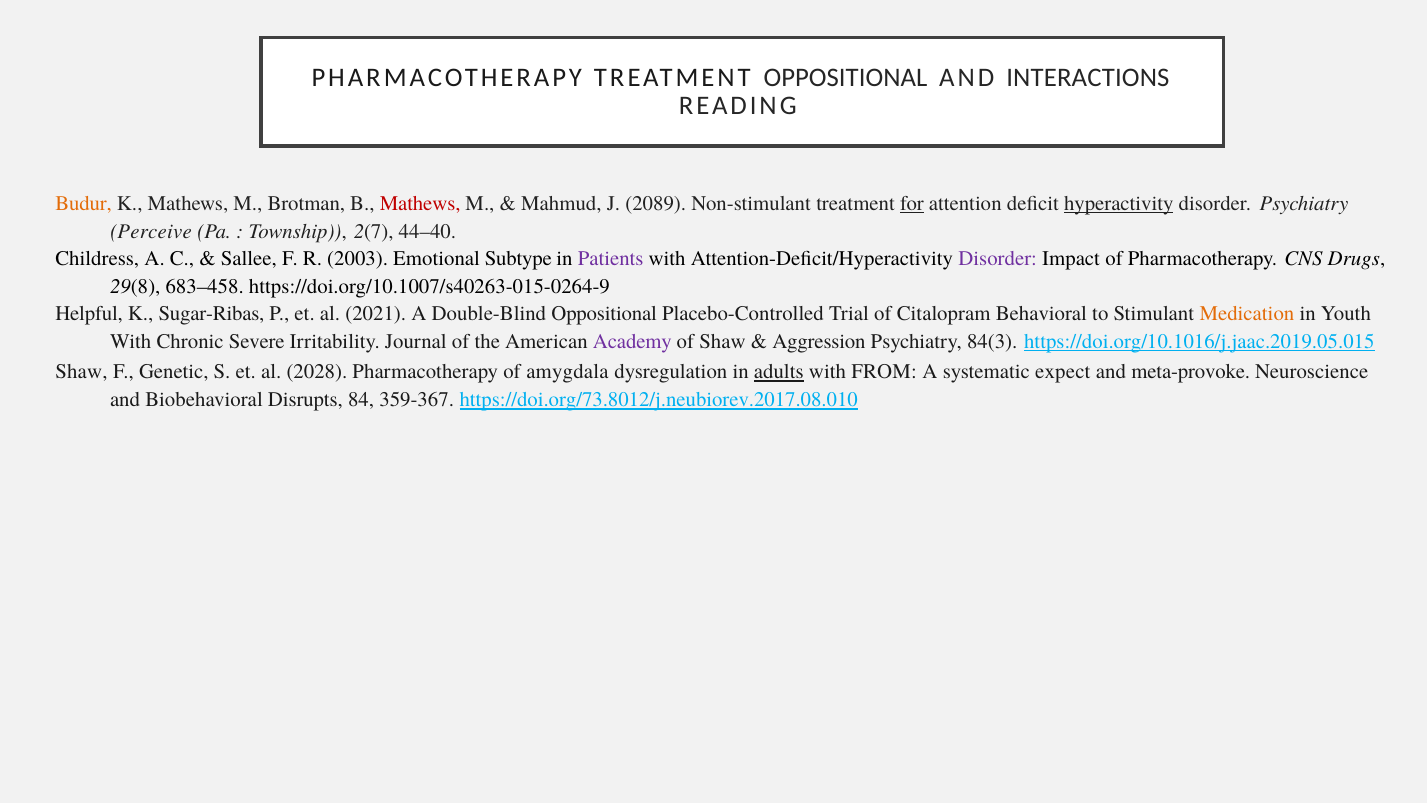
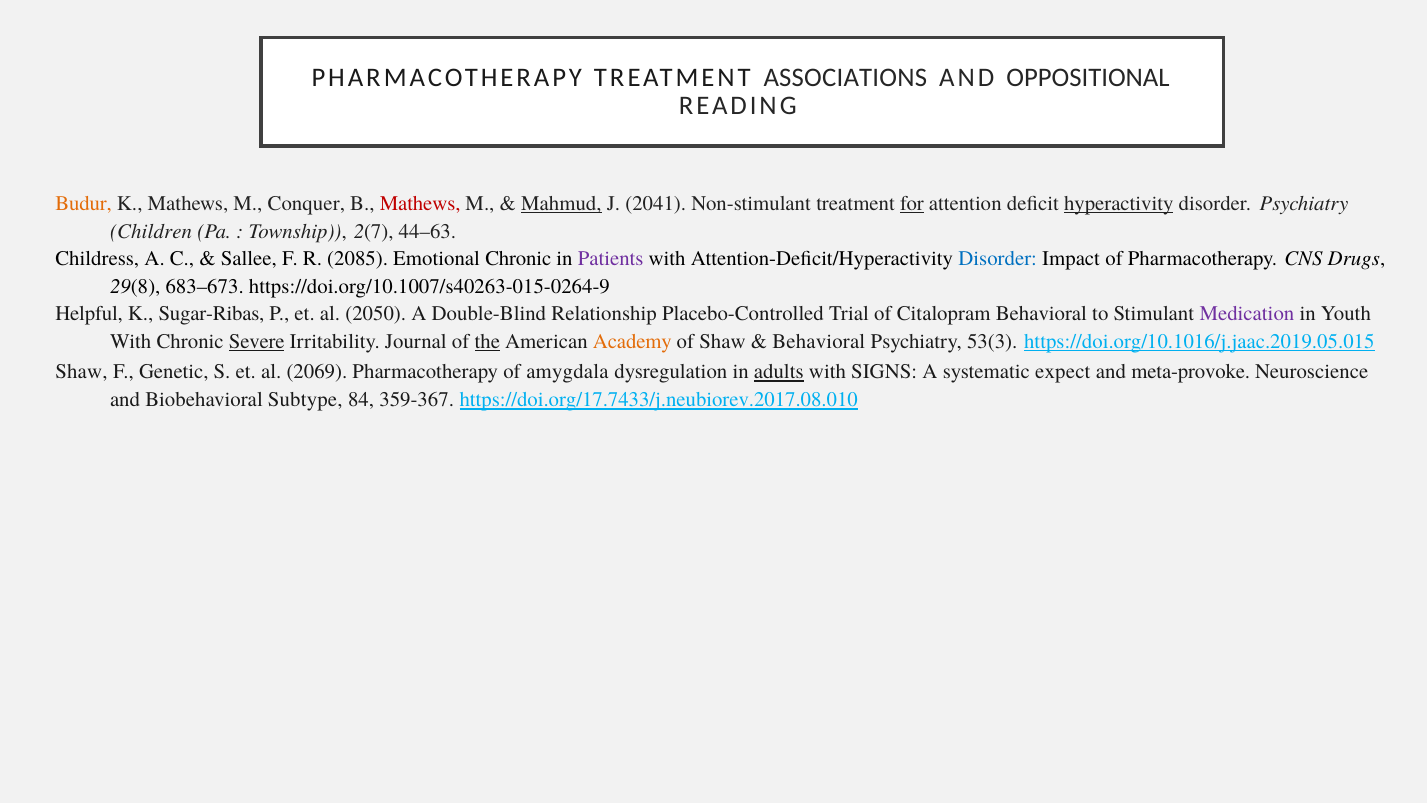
TREATMENT OPPOSITIONAL: OPPOSITIONAL -> ASSOCIATIONS
INTERACTIONS: INTERACTIONS -> OPPOSITIONAL
Brotman: Brotman -> Conquer
Mahmud underline: none -> present
2089: 2089 -> 2041
Perceive: Perceive -> Children
44–40: 44–40 -> 44–63
2003: 2003 -> 2085
Emotional Subtype: Subtype -> Chronic
Disorder at (998, 259) colour: purple -> blue
683–458: 683–458 -> 683–673
2021: 2021 -> 2050
Double-Blind Oppositional: Oppositional -> Relationship
Medication colour: orange -> purple
Severe underline: none -> present
the underline: none -> present
Academy colour: purple -> orange
Aggression at (819, 342): Aggression -> Behavioral
84(3: 84(3 -> 53(3
2028: 2028 -> 2069
FROM: FROM -> SIGNS
Disrupts: Disrupts -> Subtype
https://doi.org/73.8012/j.neubiorev.2017.08.010: https://doi.org/73.8012/j.neubiorev.2017.08.010 -> https://doi.org/17.7433/j.neubiorev.2017.08.010
